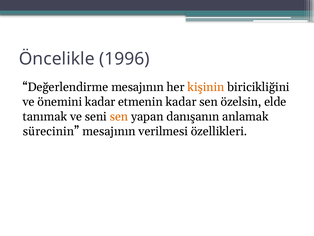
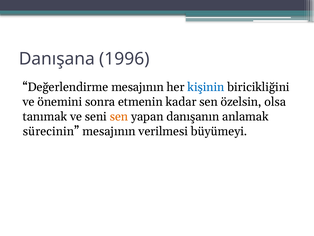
Öncelikle: Öncelikle -> Danışana
kişinin colour: orange -> blue
önemini kadar: kadar -> sonra
elde: elde -> olsa
özellikleri: özellikleri -> büyümeyi
